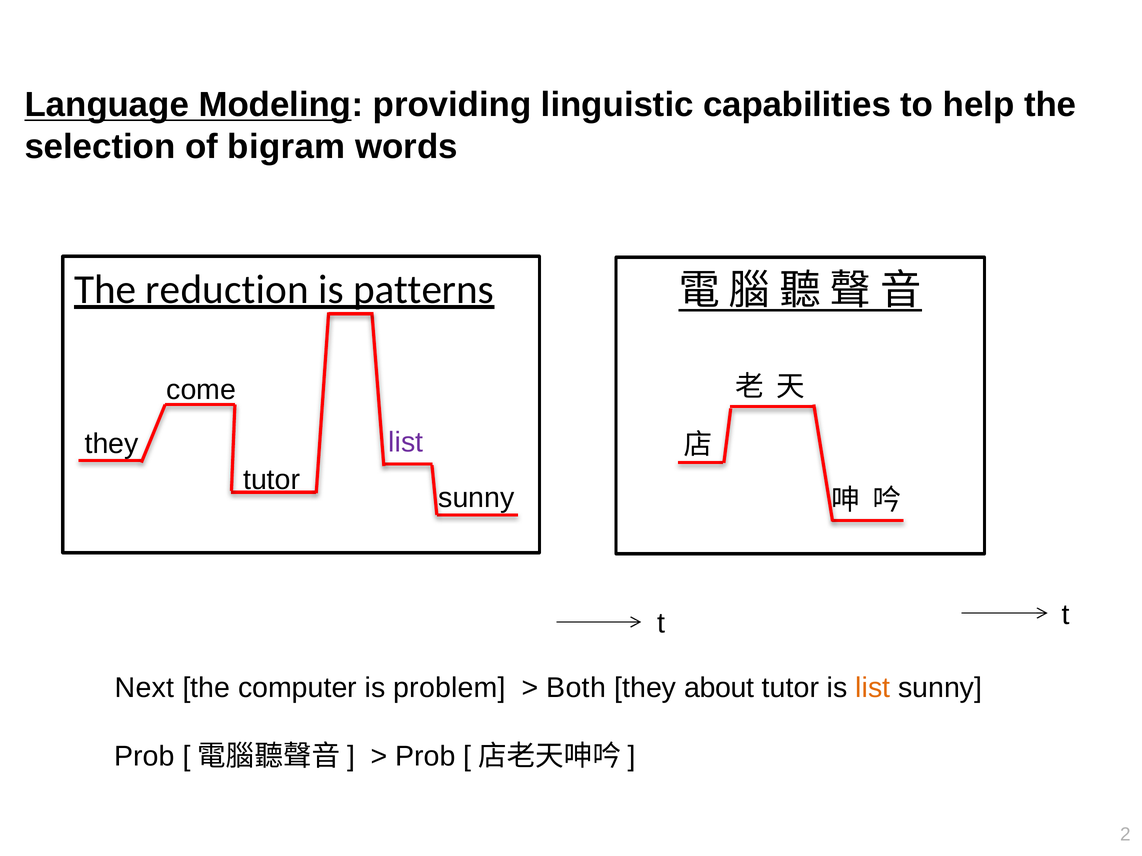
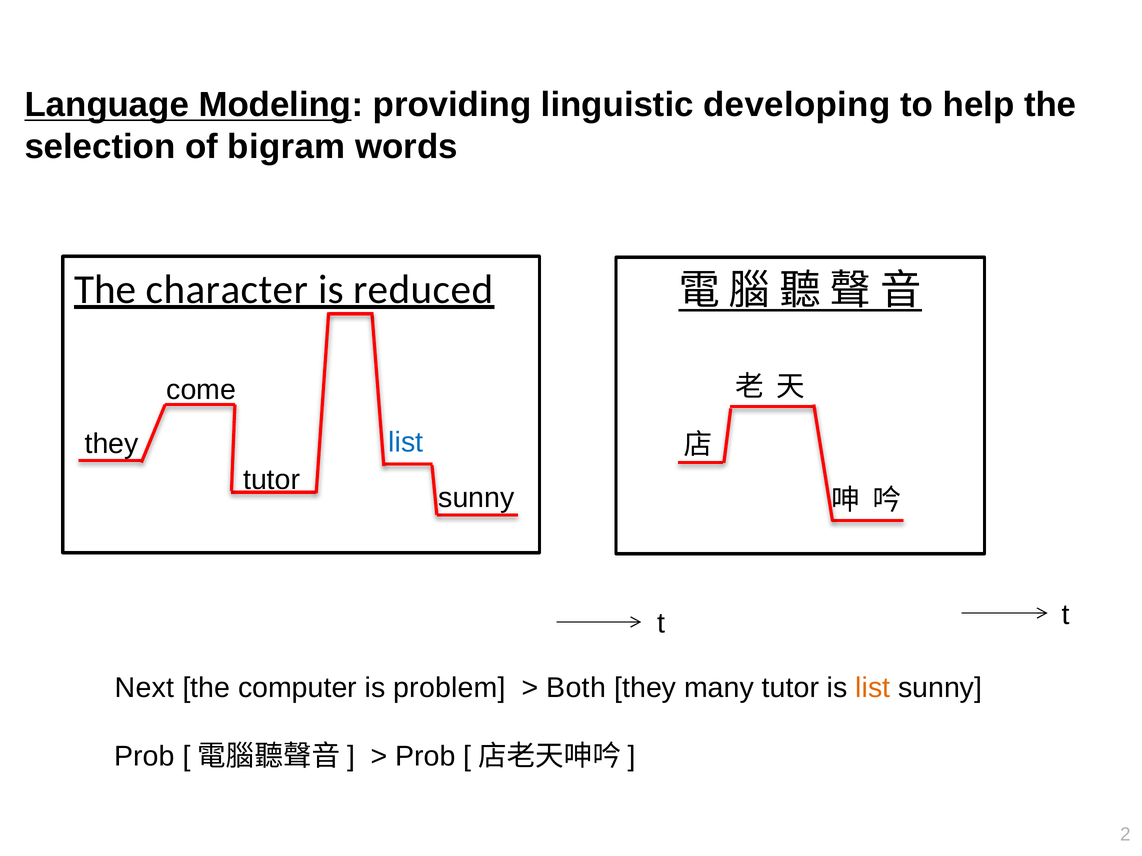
capabilities: capabilities -> developing
reduction: reduction -> character
patterns: patterns -> reduced
list at (406, 443) colour: purple -> blue
about: about -> many
